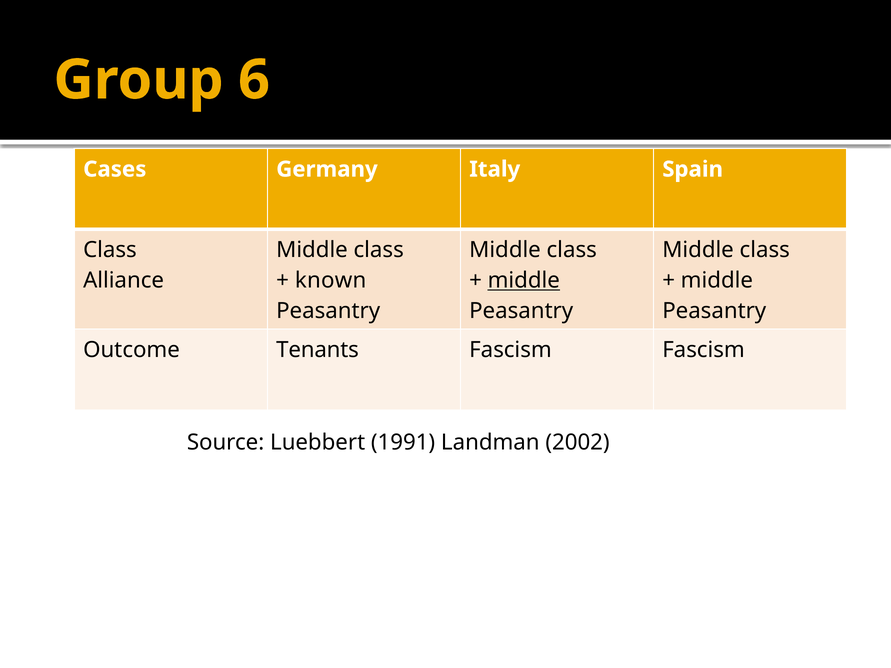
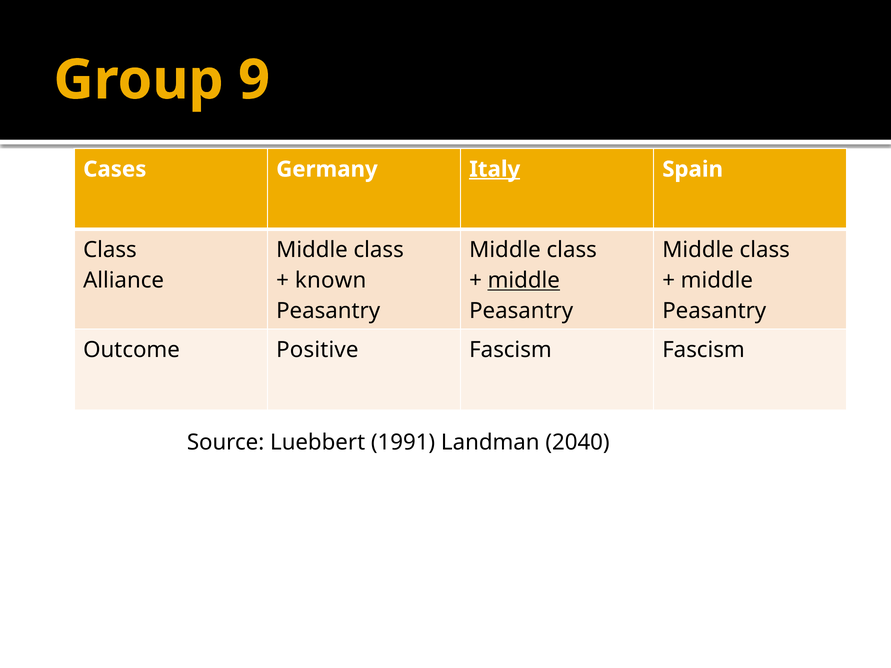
6: 6 -> 9
Italy underline: none -> present
Tenants: Tenants -> Positive
2002: 2002 -> 2040
